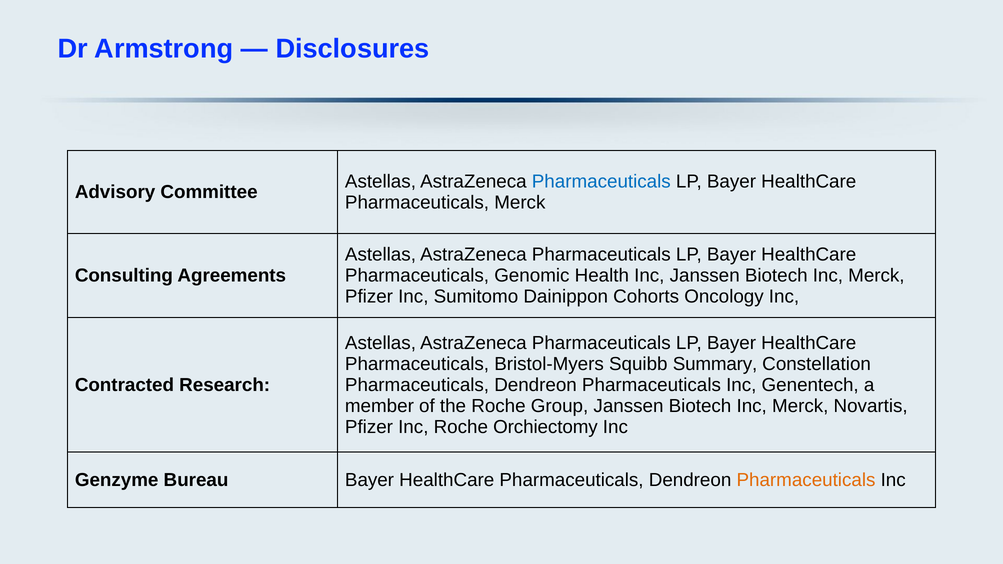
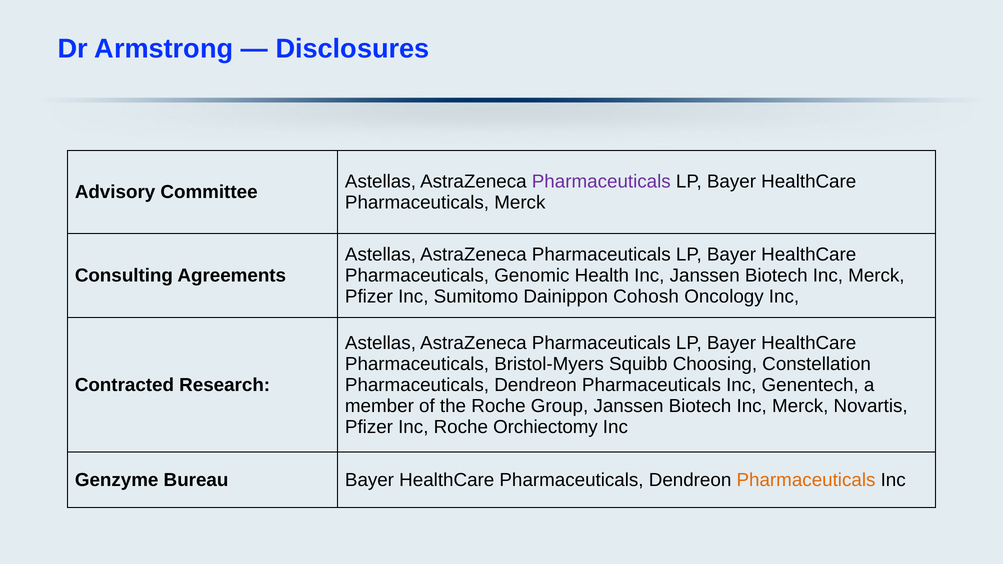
Pharmaceuticals at (601, 182) colour: blue -> purple
Cohorts: Cohorts -> Cohosh
Summary: Summary -> Choosing
